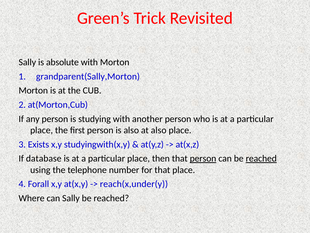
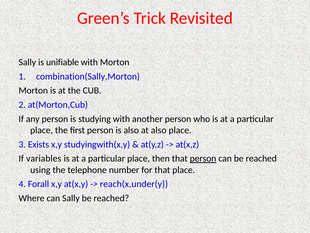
absolute: absolute -> unifiable
grandparent(Sally,Morton: grandparent(Sally,Morton -> combination(Sally,Morton
database: database -> variables
reached at (261, 158) underline: present -> none
